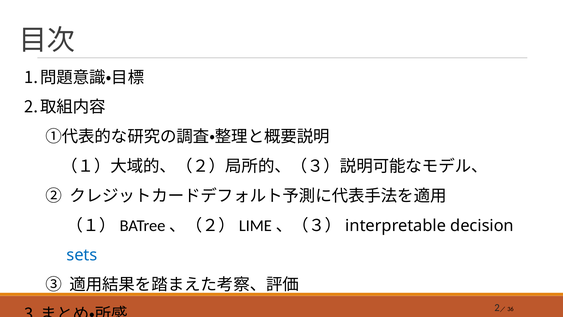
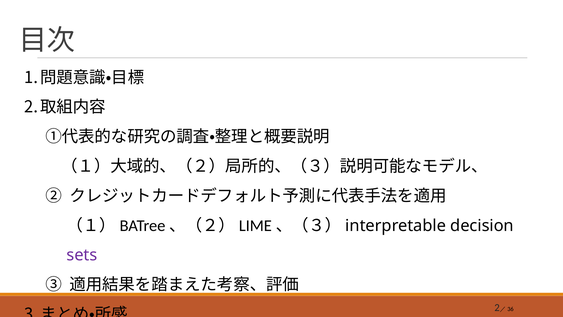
sets colour: blue -> purple
